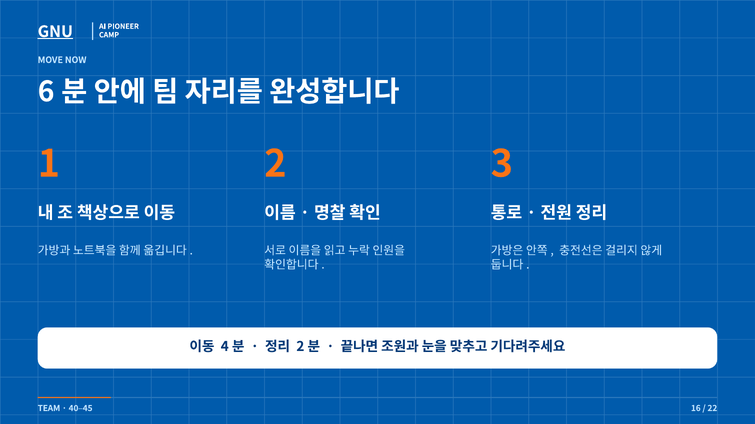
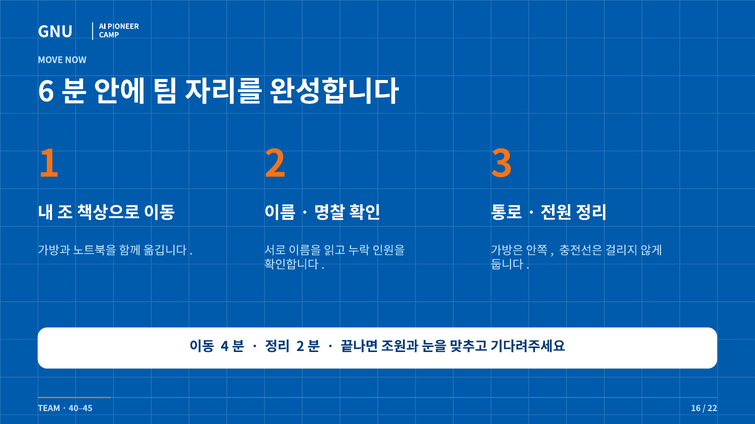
GNU underline: present -> none
